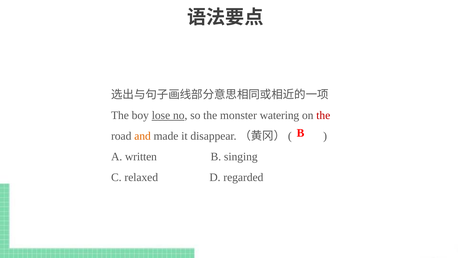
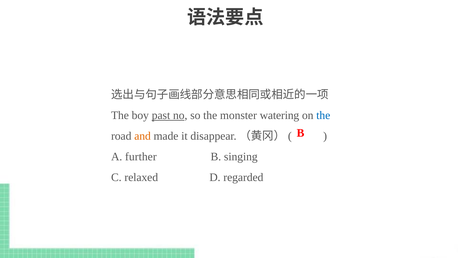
lose: lose -> past
the at (323, 115) colour: red -> blue
written: written -> further
